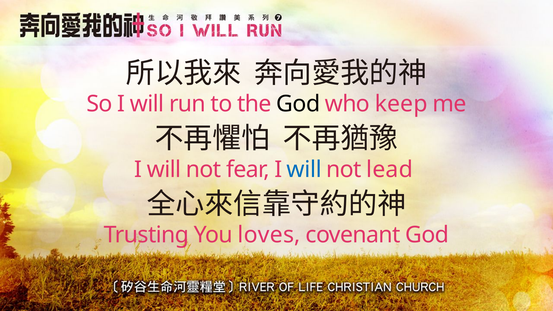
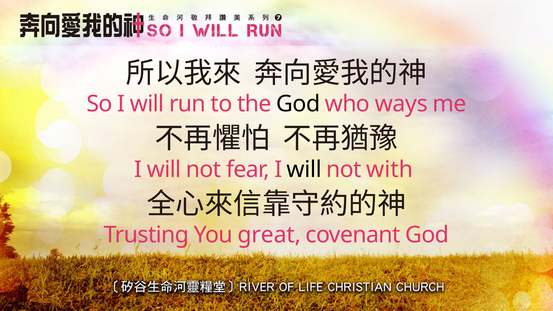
keep: keep -> ways
will at (304, 170) colour: blue -> black
lead: lead -> with
loves: loves -> great
